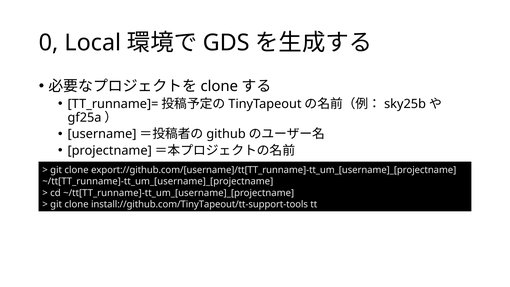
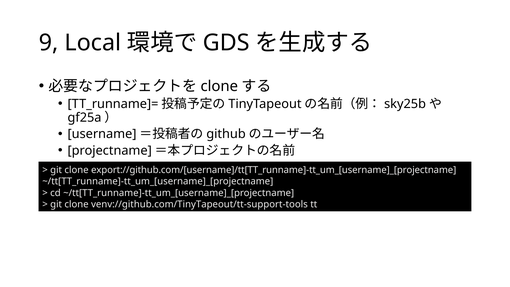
0: 0 -> 9
install://github.com/TinyTapeout/tt-support-tools: install://github.com/TinyTapeout/tt-support-tools -> venv://github.com/TinyTapeout/tt-support-tools
